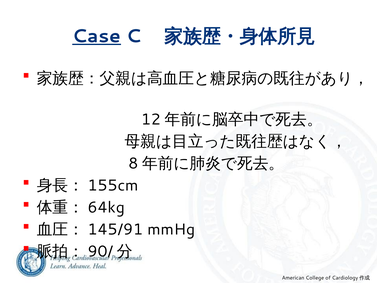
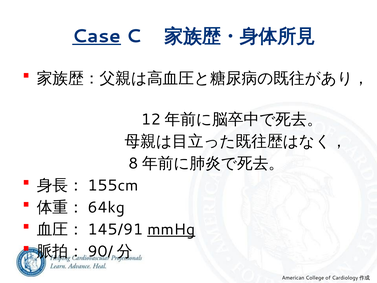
mmHg underline: none -> present
